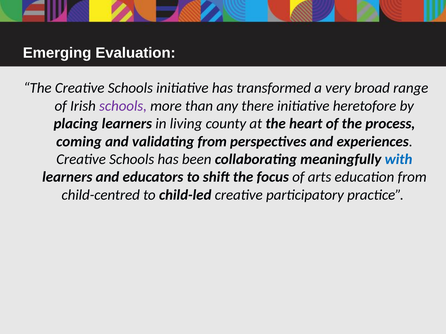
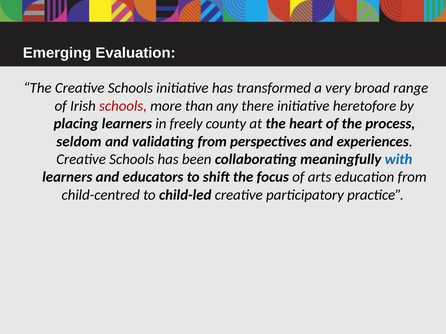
schools at (123, 106) colour: purple -> red
living: living -> freely
coming: coming -> seldom
